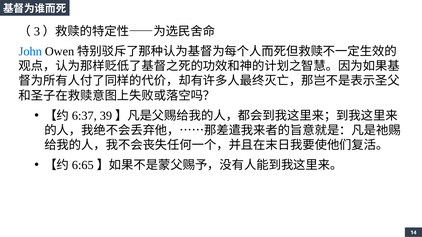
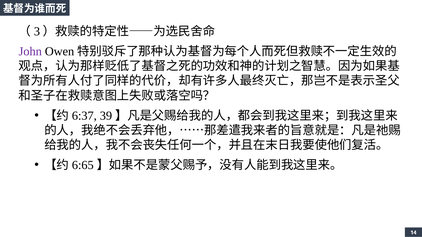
John colour: blue -> purple
